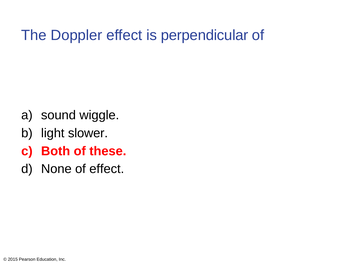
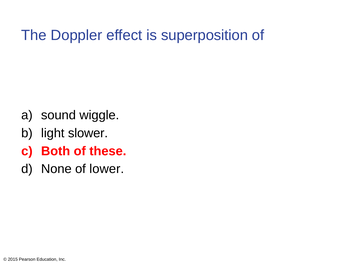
perpendicular: perpendicular -> superposition
of effect: effect -> lower
